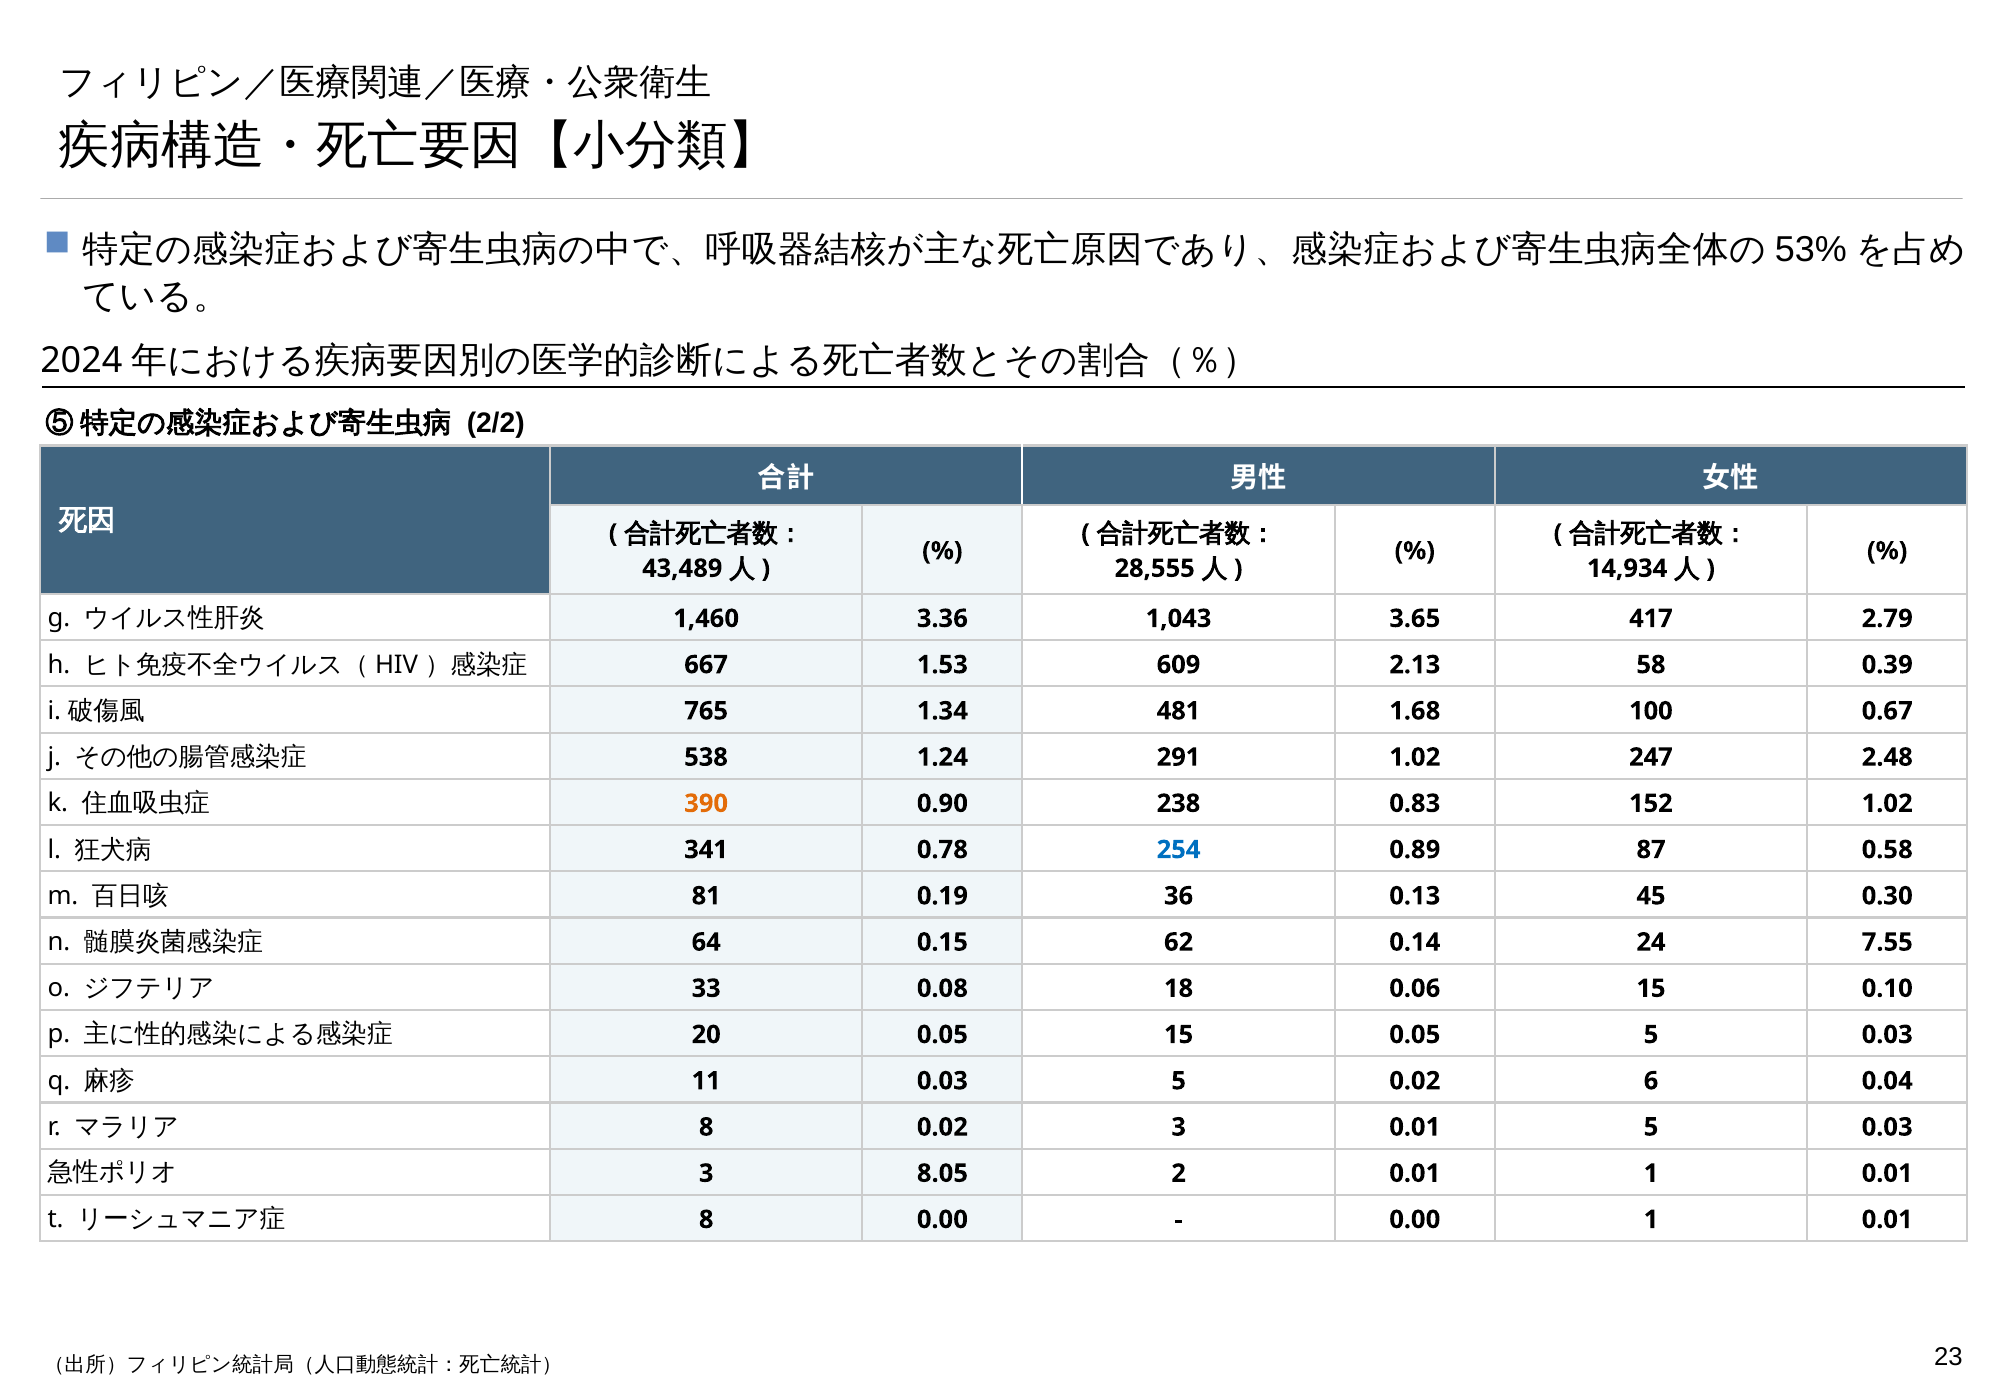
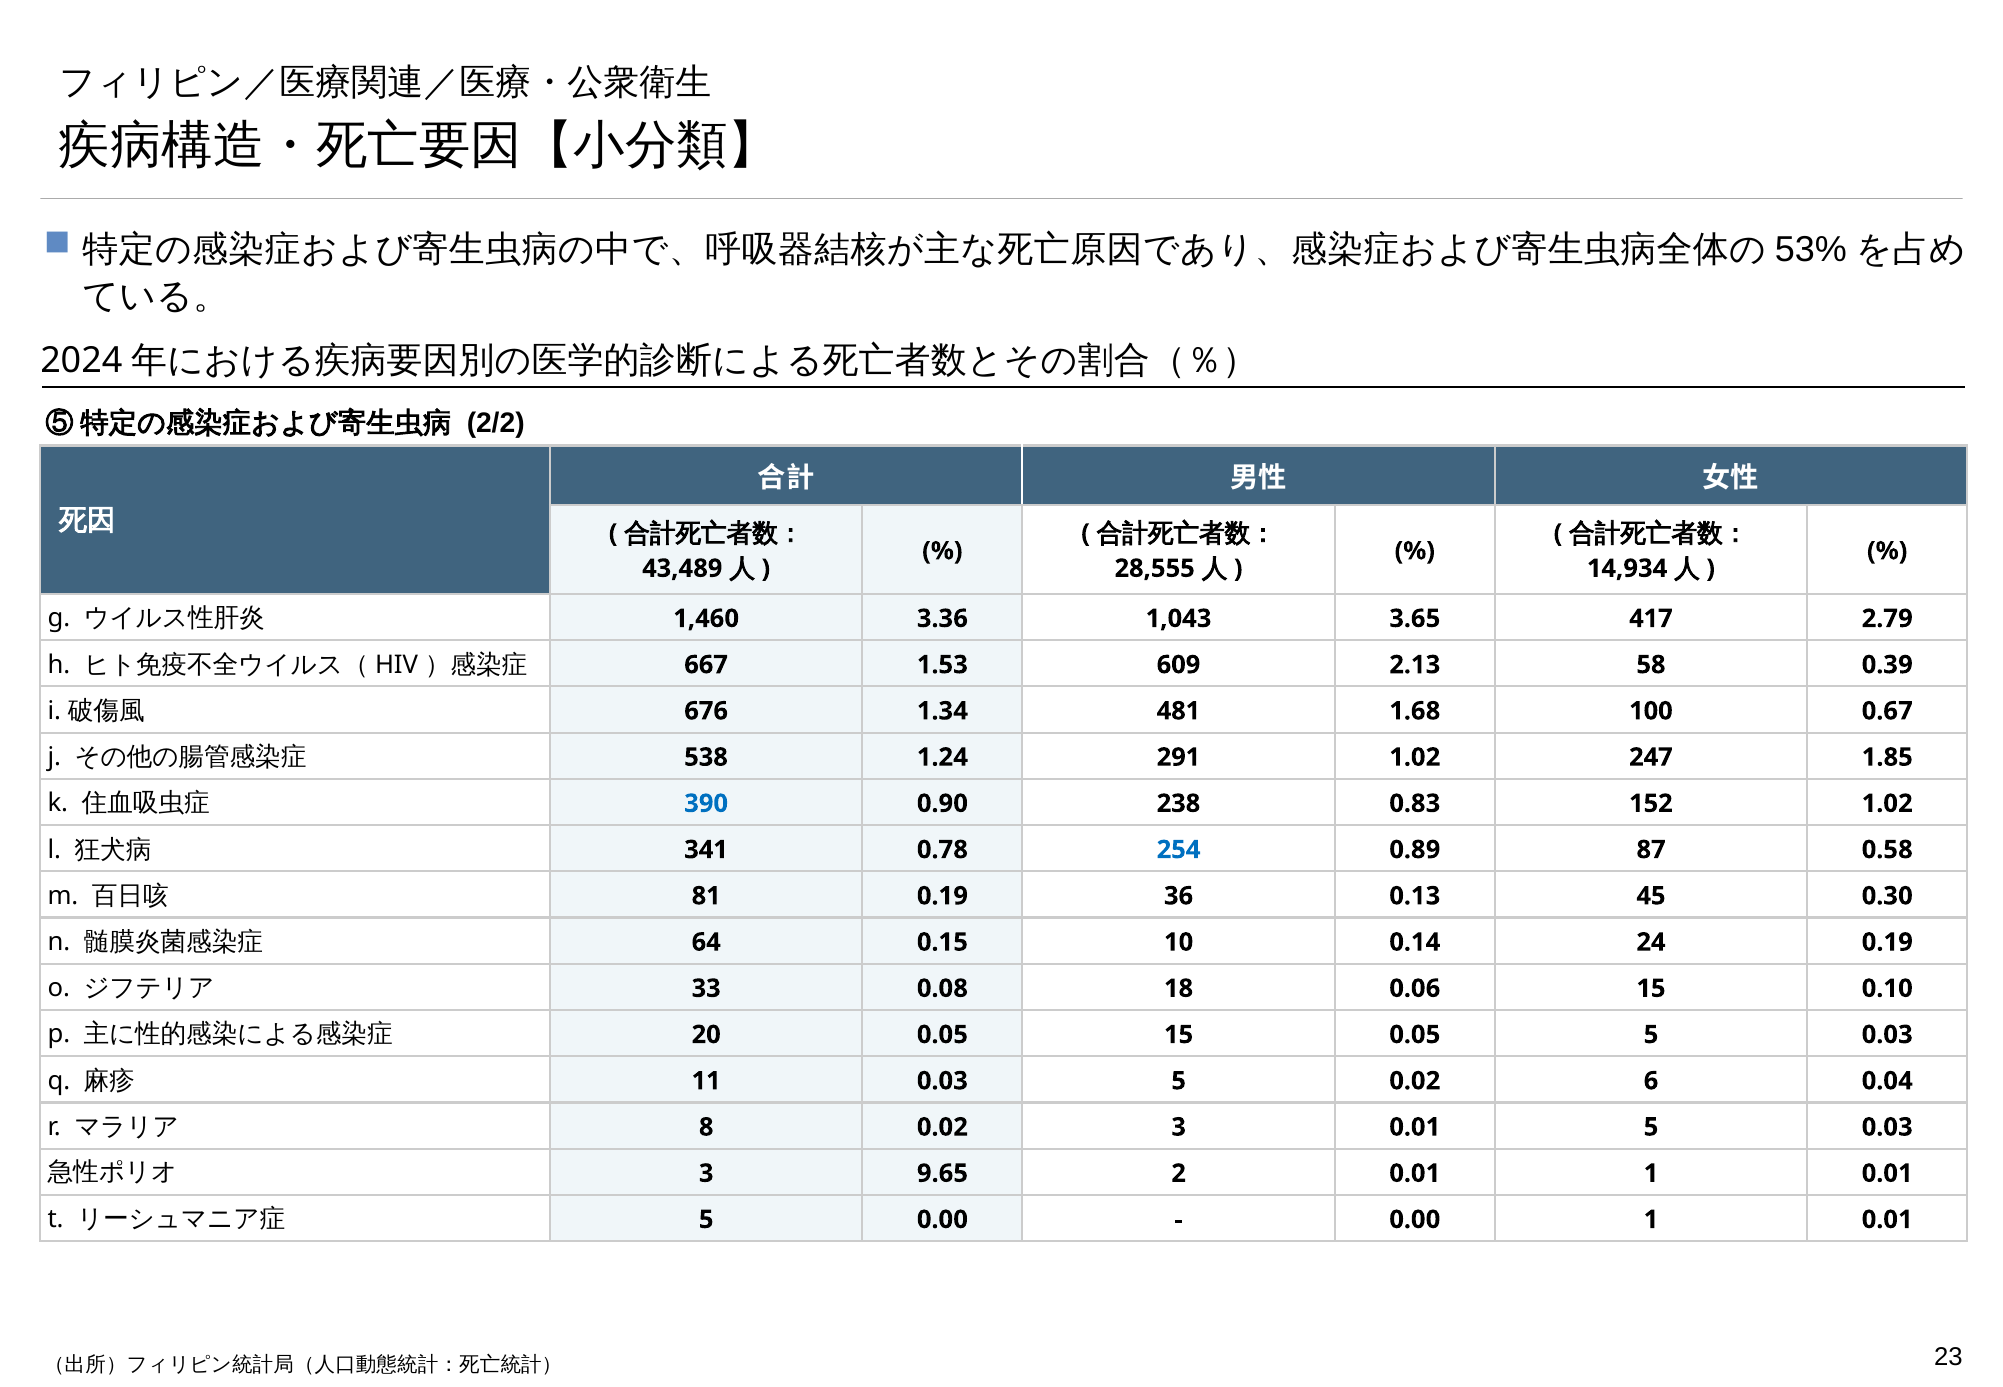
765: 765 -> 676
2.48: 2.48 -> 1.85
390 colour: orange -> blue
62: 62 -> 10
24 7.55: 7.55 -> 0.19
8.05: 8.05 -> 9.65
8 at (706, 1219): 8 -> 5
